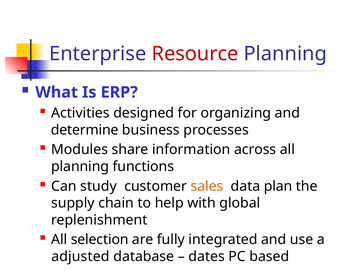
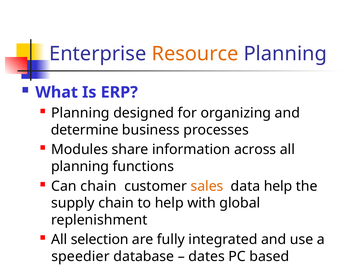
Resource colour: red -> orange
Activities at (80, 113): Activities -> Planning
Can study: study -> chain
data plan: plan -> help
adjusted: adjusted -> speedier
